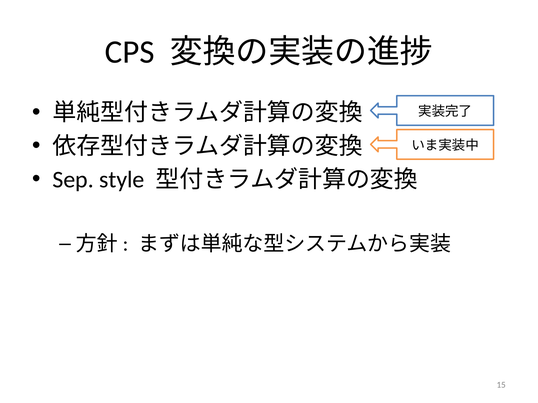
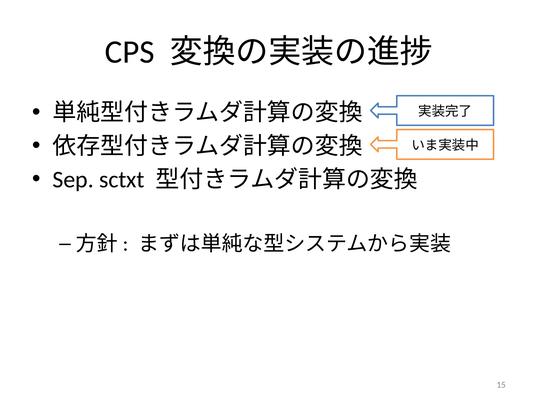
style: style -> sctxt
